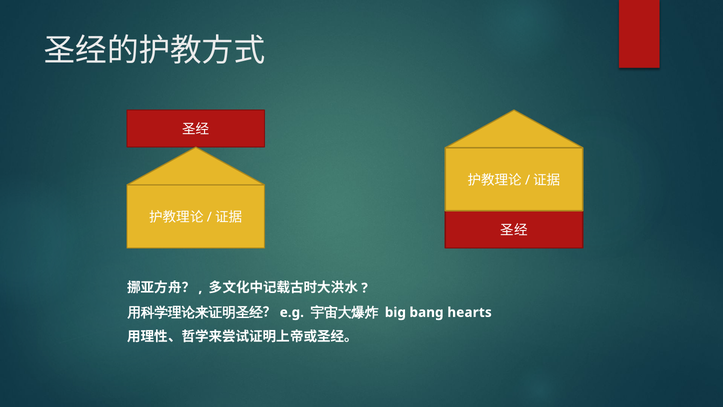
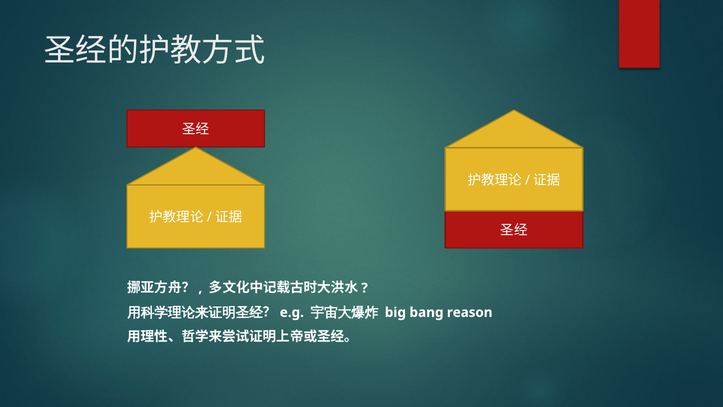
hearts: hearts -> reason
